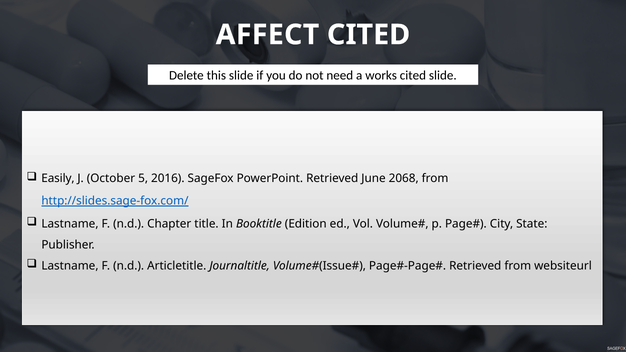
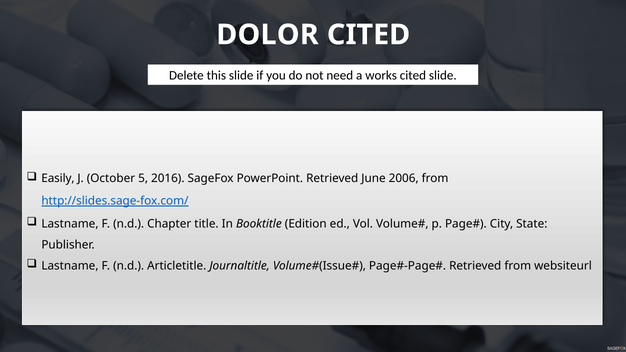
AFFECT: AFFECT -> DOLOR
2068: 2068 -> 2006
